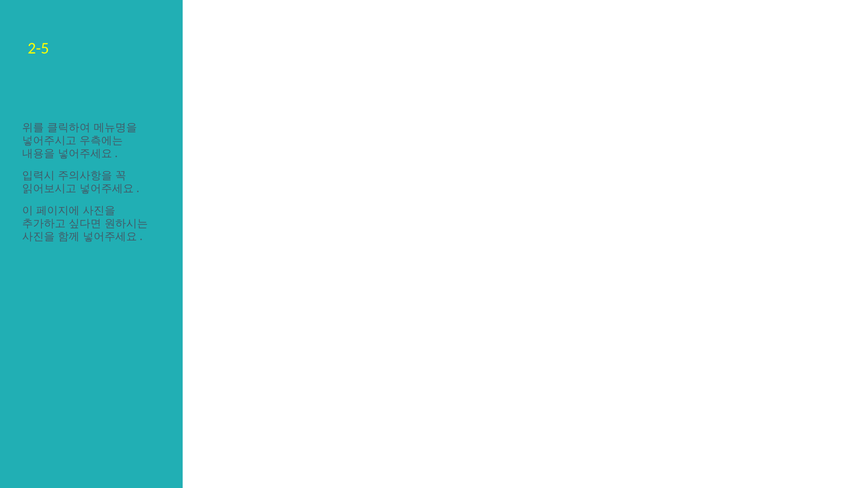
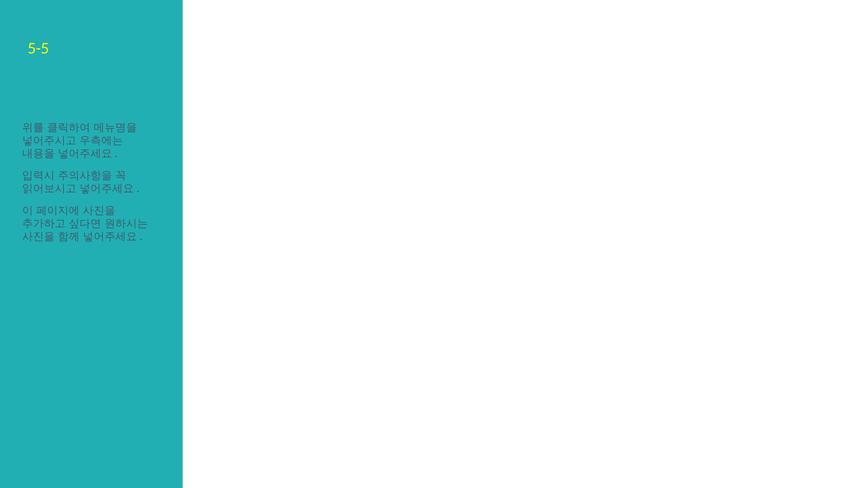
2-5: 2-5 -> 5-5
